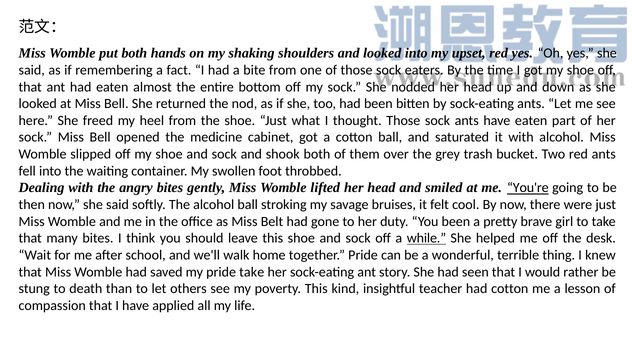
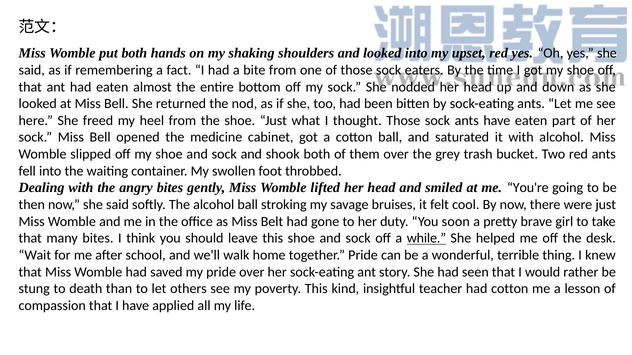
You're underline: present -> none
You been: been -> soon
pride take: take -> over
